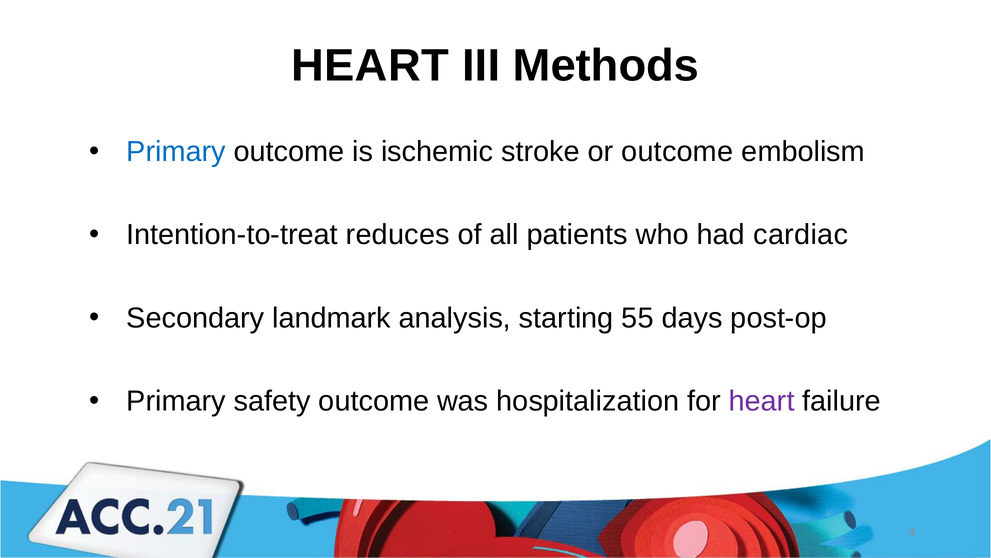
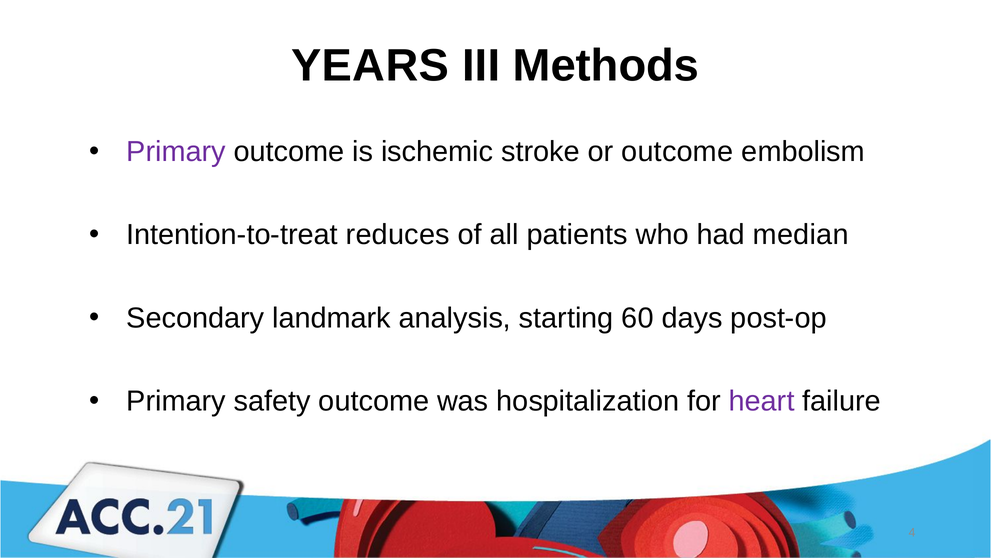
HEART at (370, 66): HEART -> YEARS
Primary at (176, 151) colour: blue -> purple
cardiac: cardiac -> median
55: 55 -> 60
